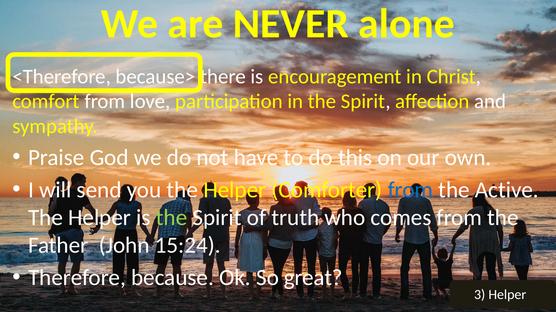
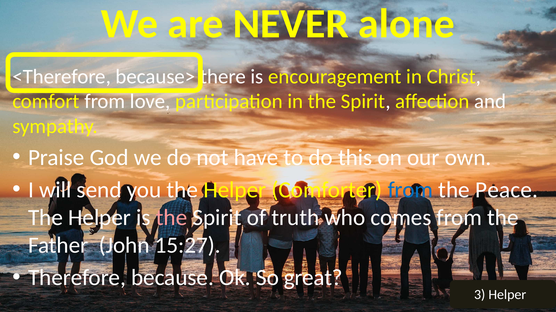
Active: Active -> Peace
the at (172, 218) colour: light green -> pink
15:24: 15:24 -> 15:27
